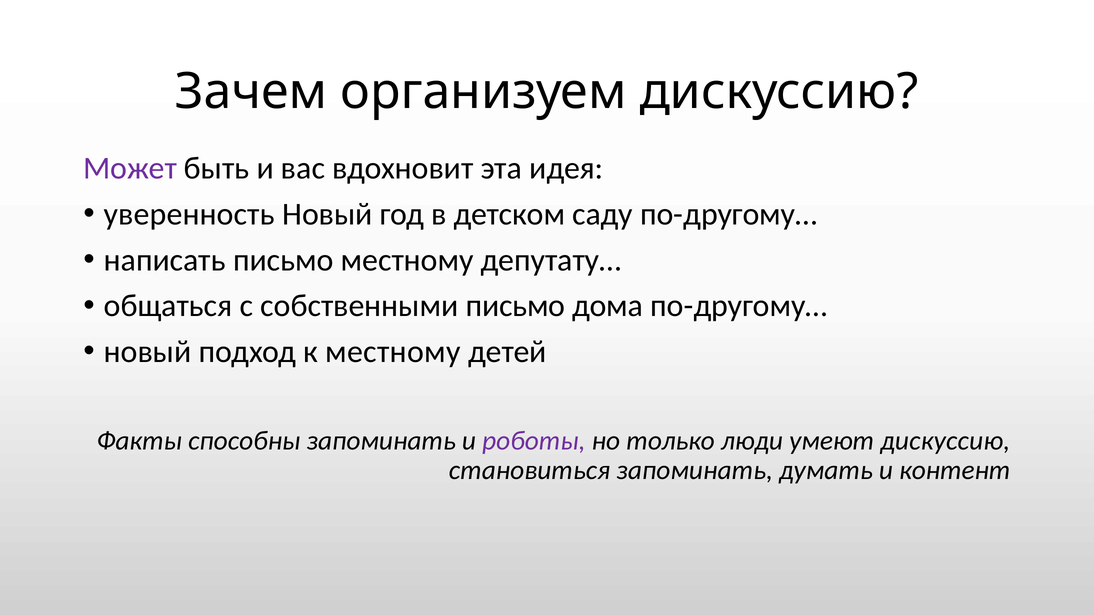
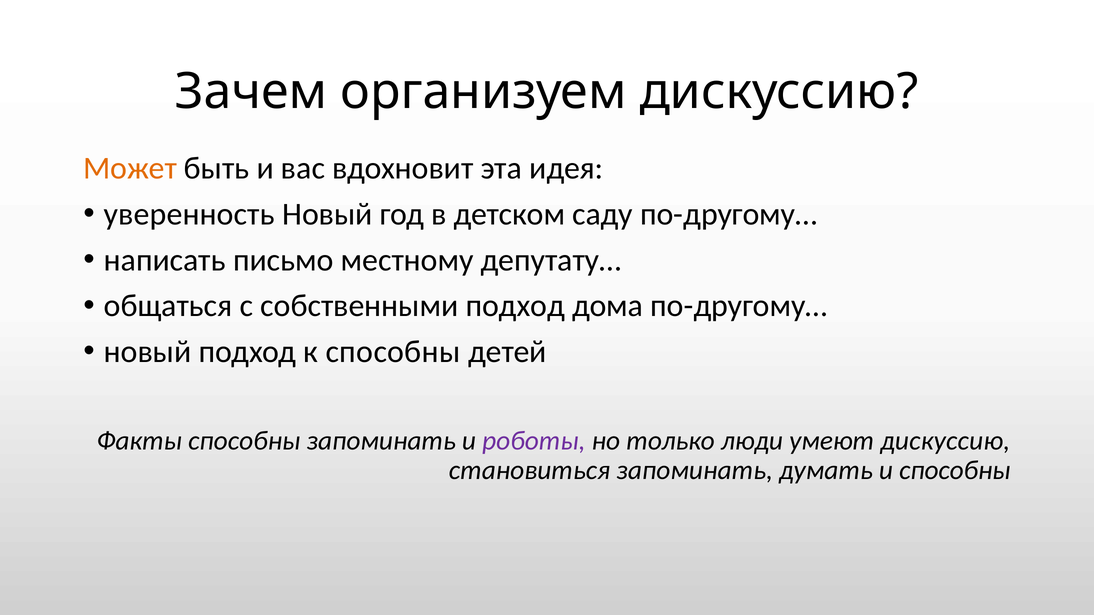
Может colour: purple -> orange
собственными письмо: письмо -> подход
к местному: местному -> способны
и контент: контент -> способны
